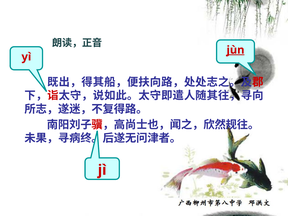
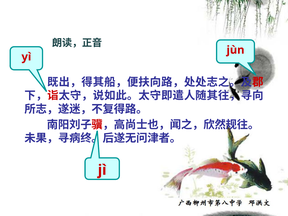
jùn underline: present -> none
